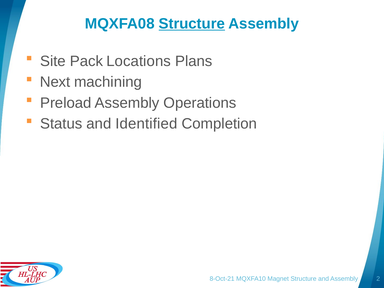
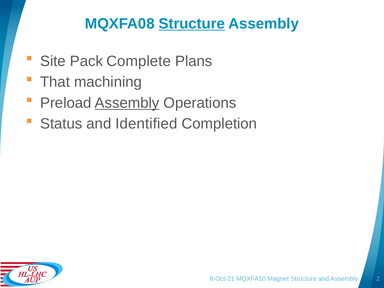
Locations: Locations -> Complete
Next: Next -> That
Assembly at (127, 103) underline: none -> present
